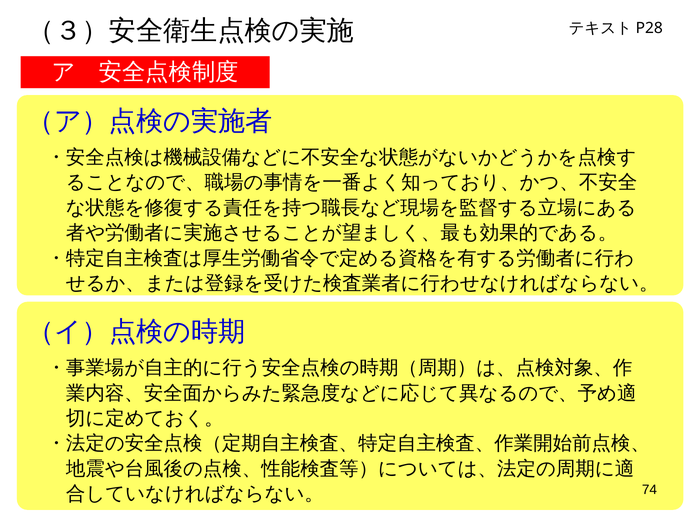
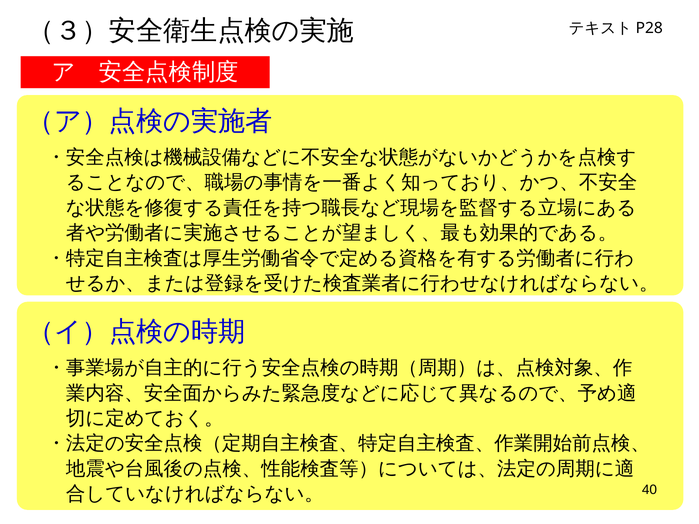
74: 74 -> 40
